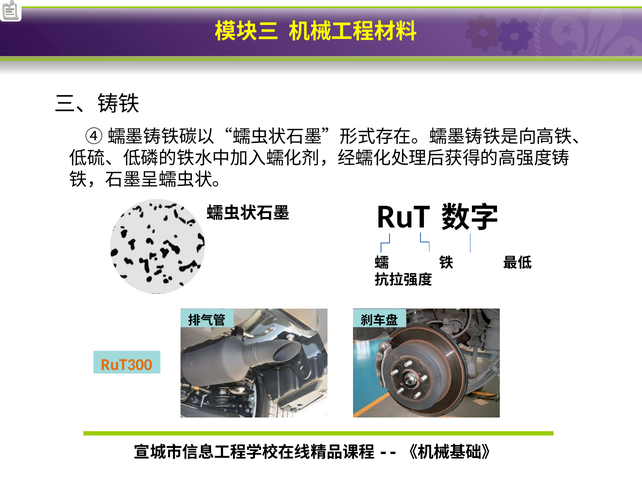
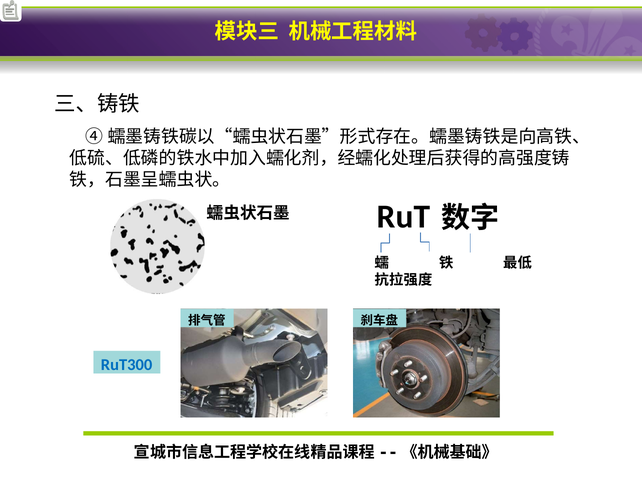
RuT300 colour: orange -> blue
